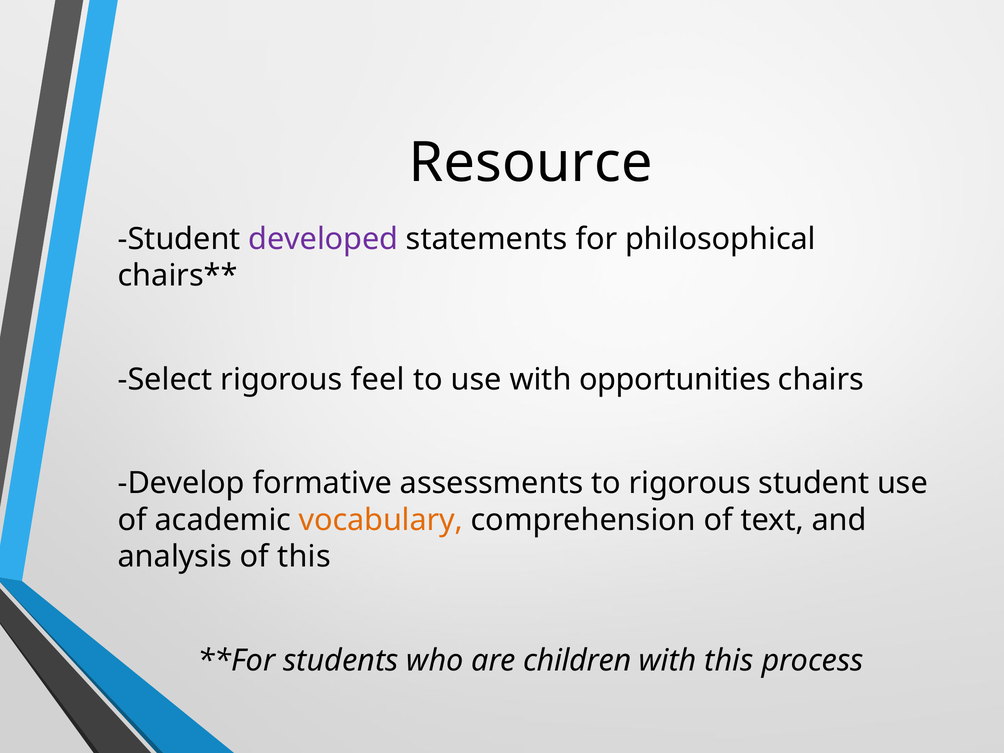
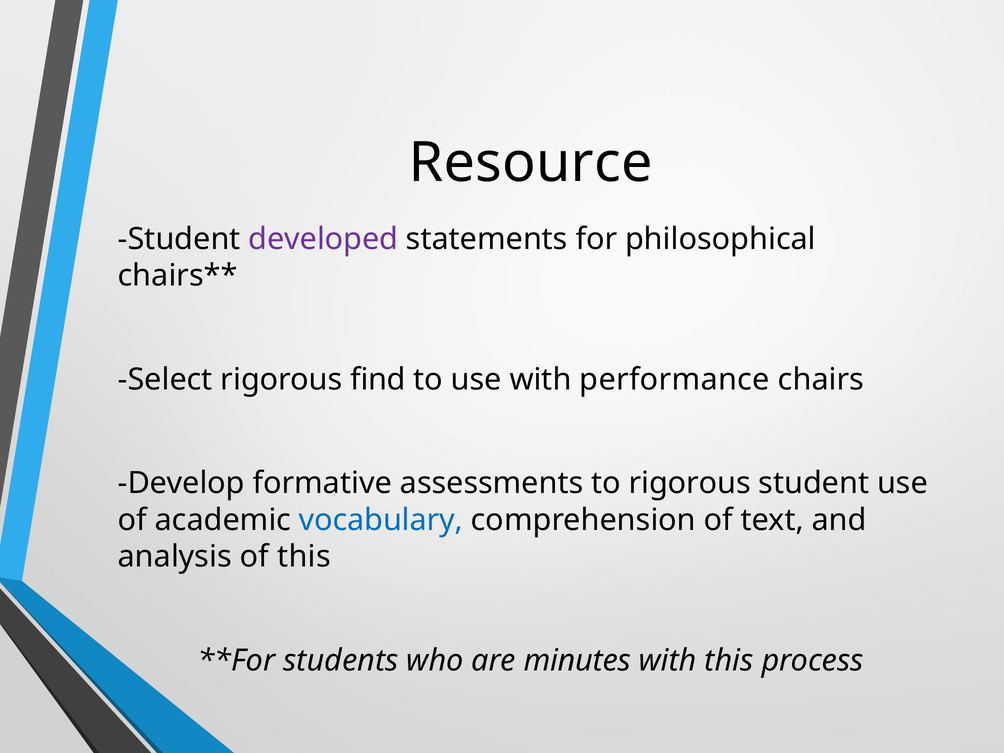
feel: feel -> find
opportunities: opportunities -> performance
vocabulary colour: orange -> blue
children: children -> minutes
